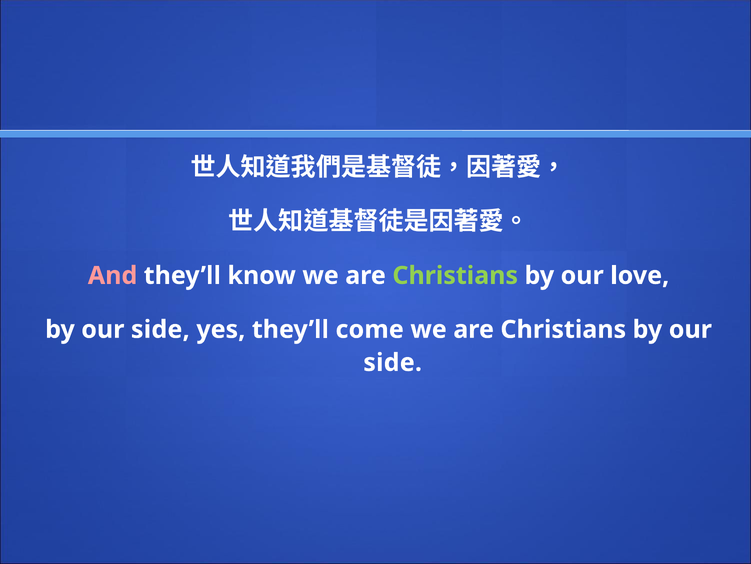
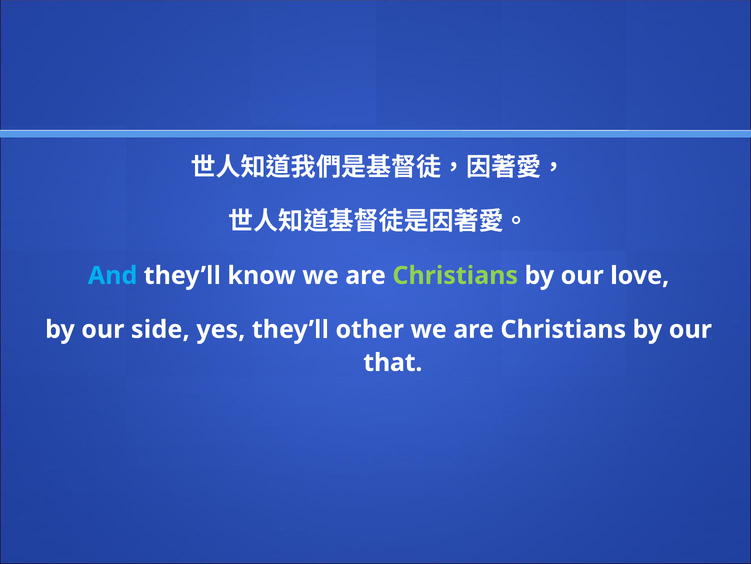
And colour: pink -> light blue
come: come -> other
side at (393, 362): side -> that
